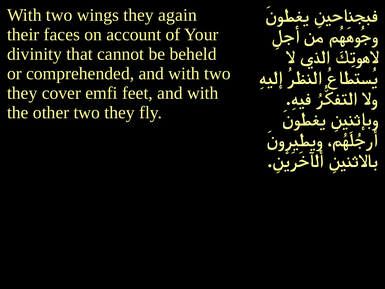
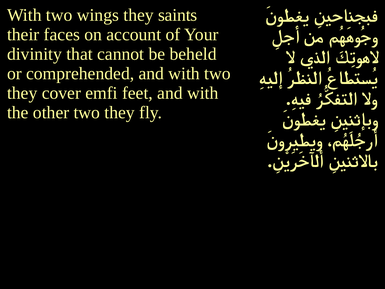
again: again -> saints
